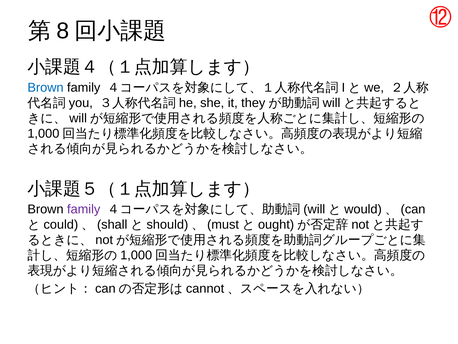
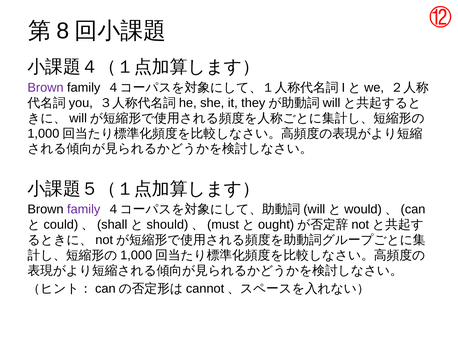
Brown at (46, 87) colour: blue -> purple
